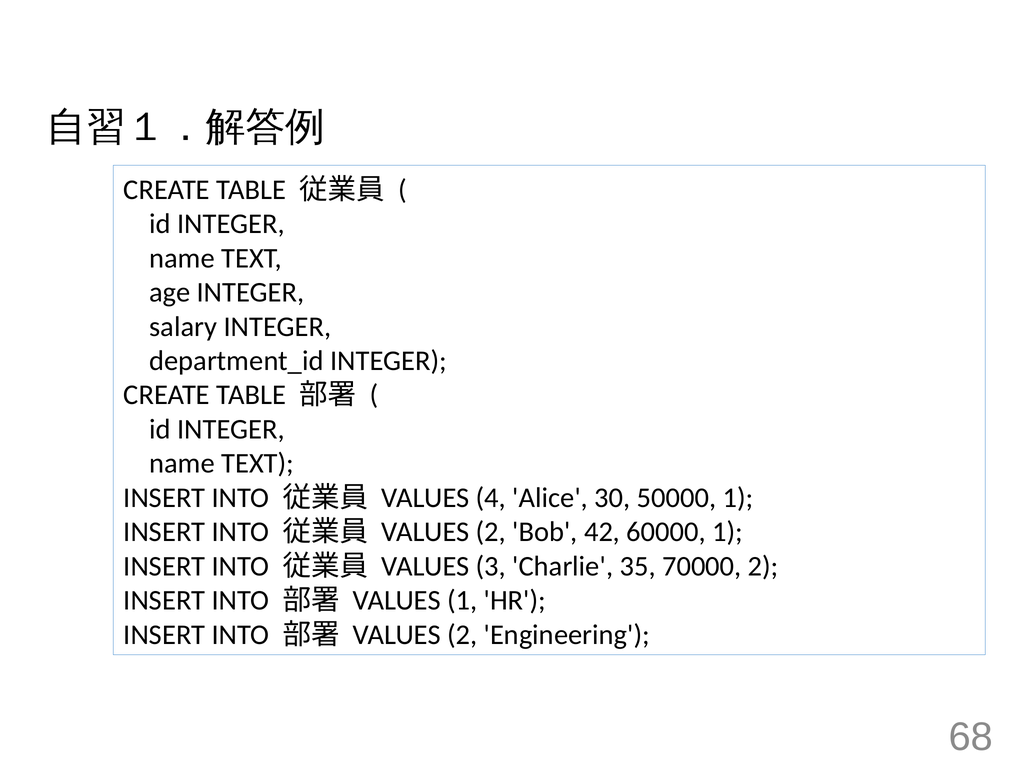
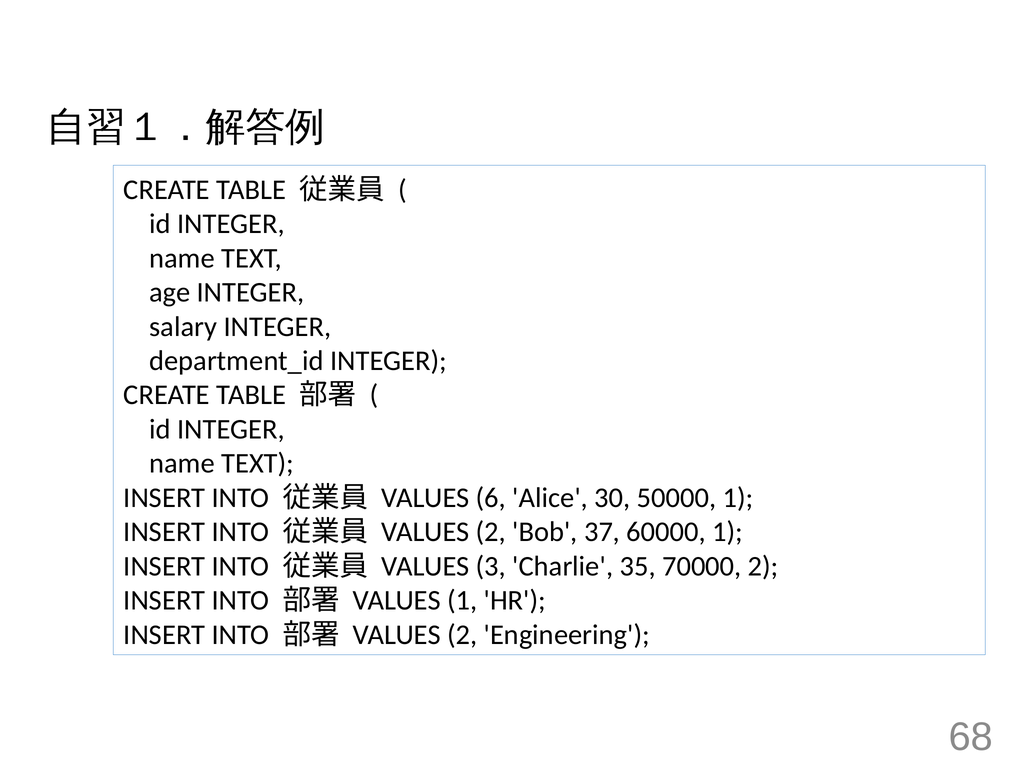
4: 4 -> 6
42: 42 -> 37
